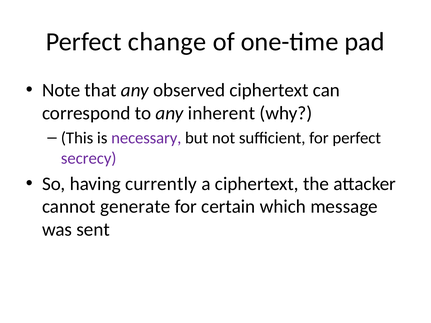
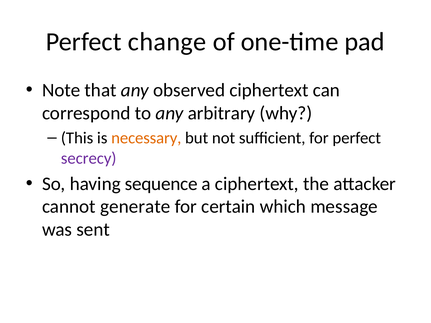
inherent: inherent -> arbitrary
necessary colour: purple -> orange
currently: currently -> sequence
